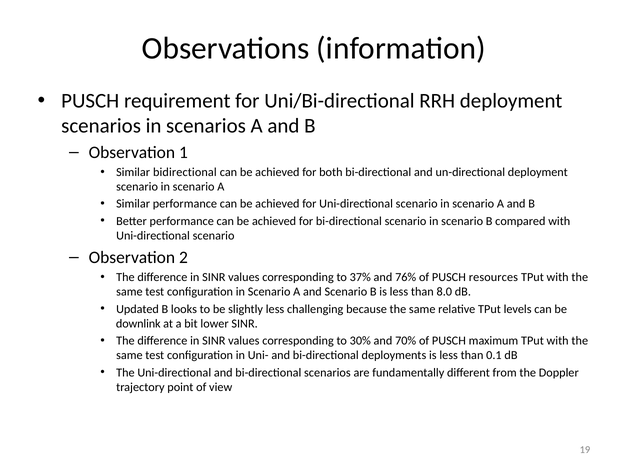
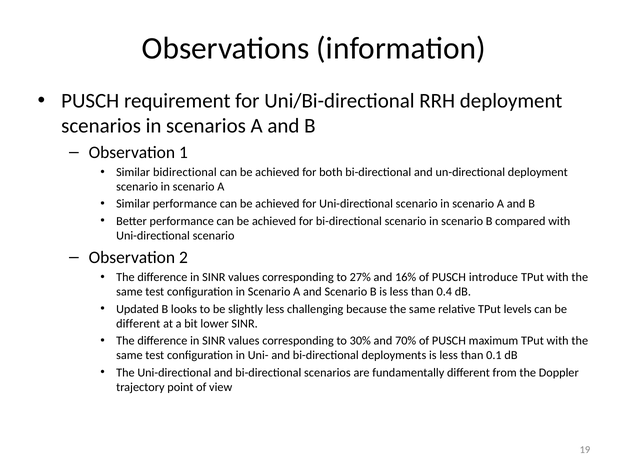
37%: 37% -> 27%
76%: 76% -> 16%
resources: resources -> introduce
8.0: 8.0 -> 0.4
downlink at (138, 324): downlink -> different
